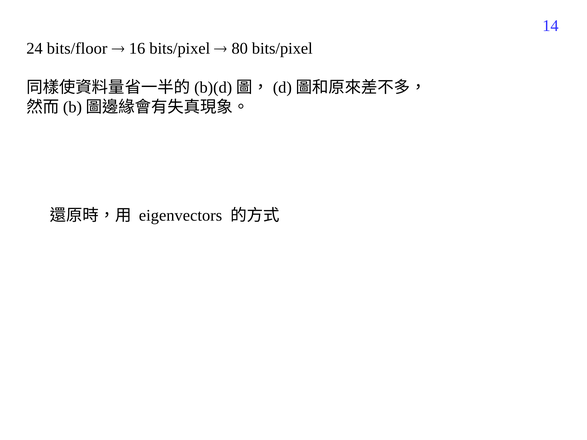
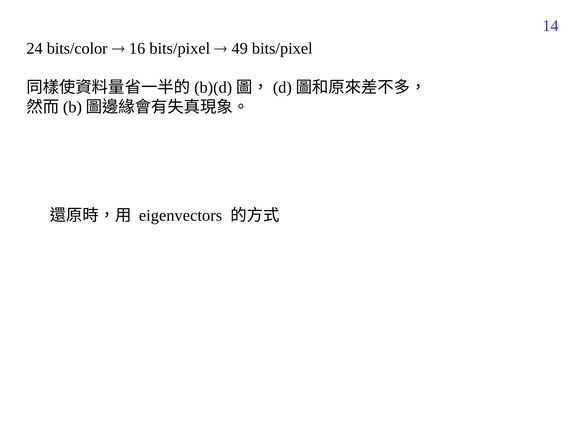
bits/floor: bits/floor -> bits/color
80: 80 -> 49
